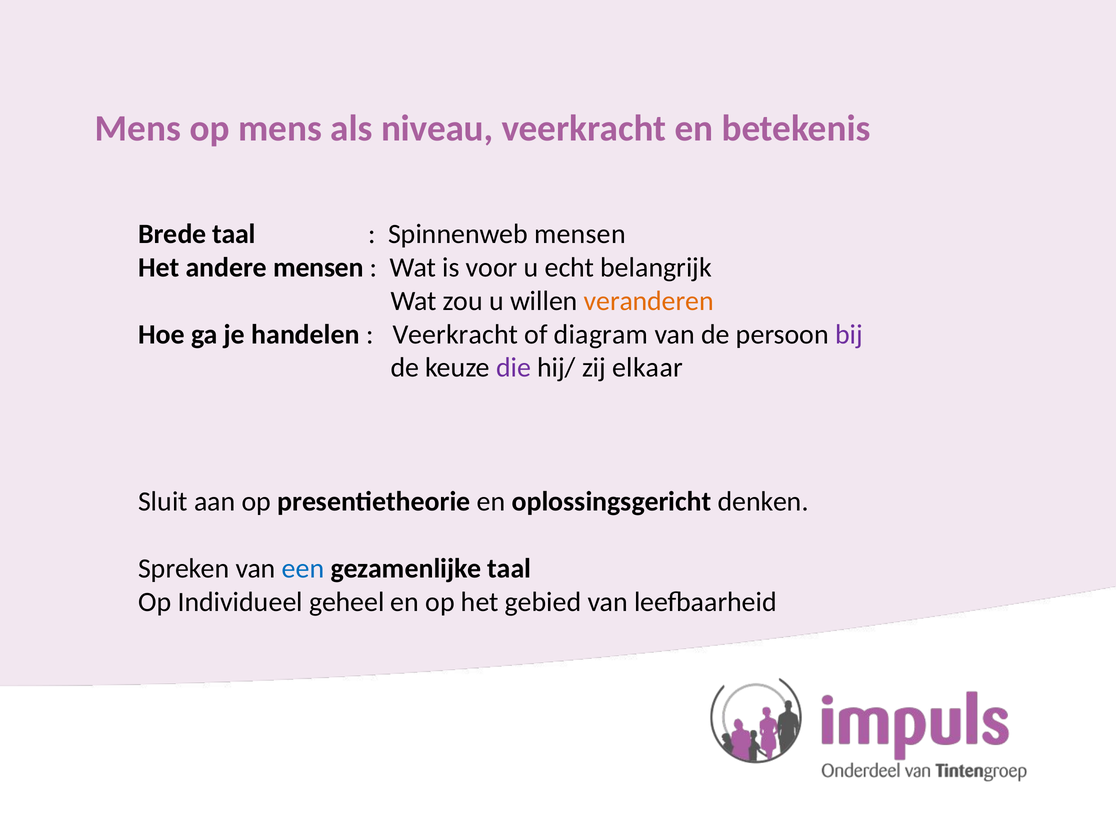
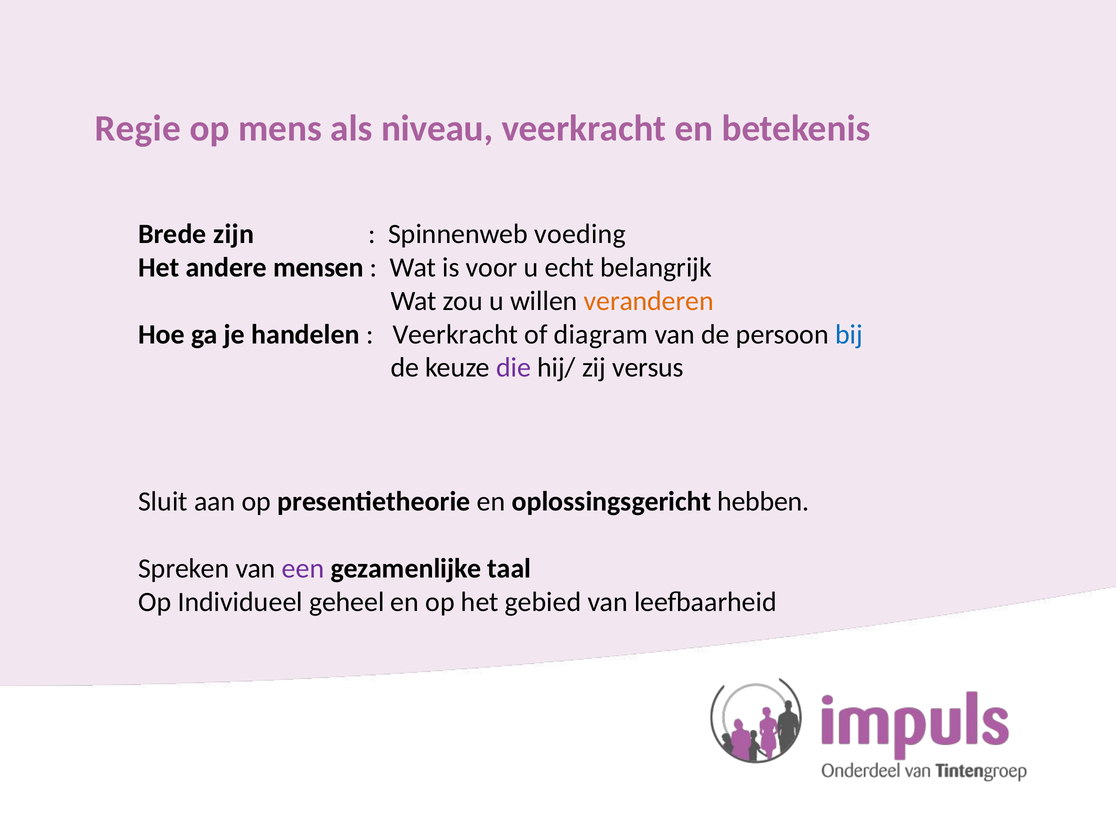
Mens at (138, 129): Mens -> Regie
Brede taal: taal -> zijn
Spinnenweb mensen: mensen -> voeding
bij colour: purple -> blue
elkaar: elkaar -> versus
denken: denken -> hebben
een colour: blue -> purple
